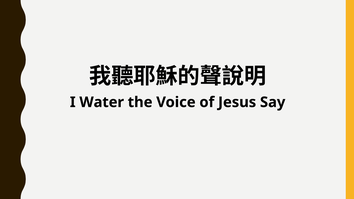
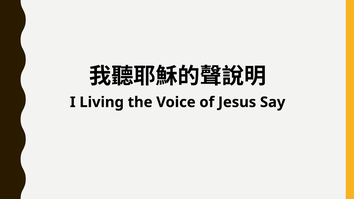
Water: Water -> Living
